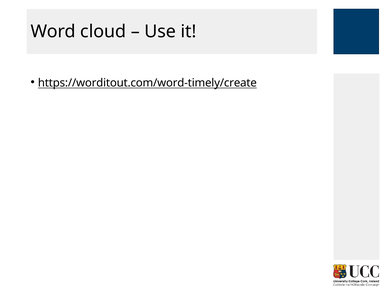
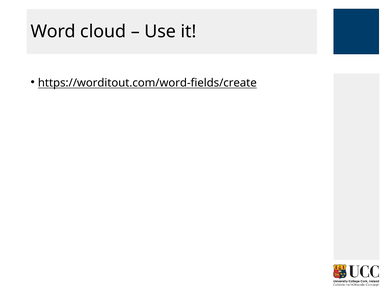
https://worditout.com/word-timely/create: https://worditout.com/word-timely/create -> https://worditout.com/word-fields/create
